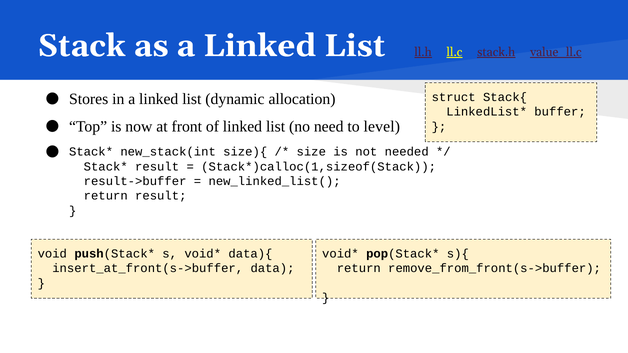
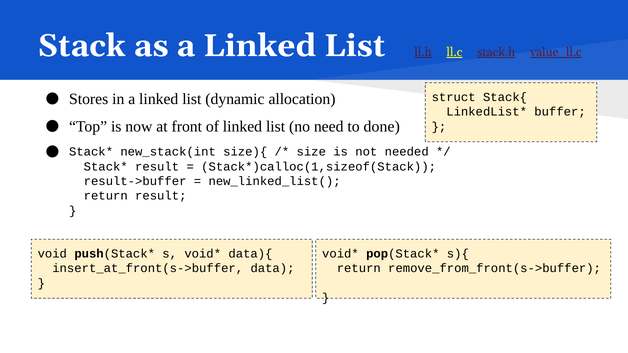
level: level -> done
